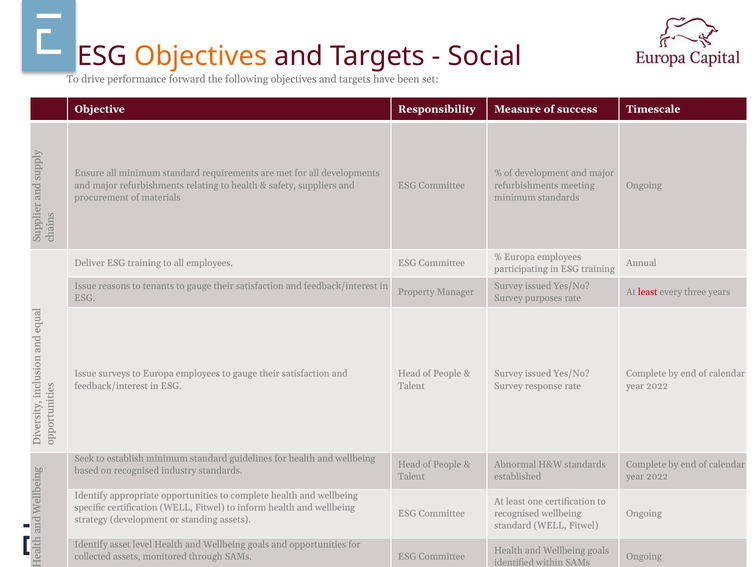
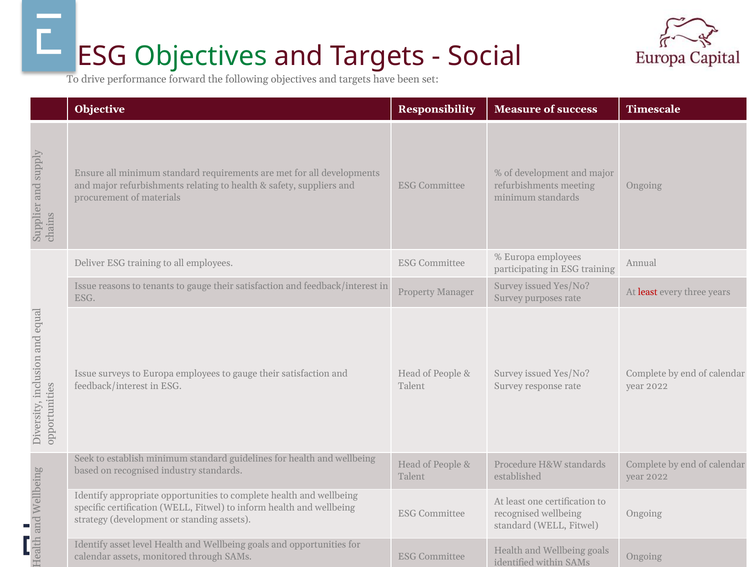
Objectives at (201, 56) colour: orange -> green
Abnormal: Abnormal -> Procedure
collected at (93, 557): collected -> calendar
